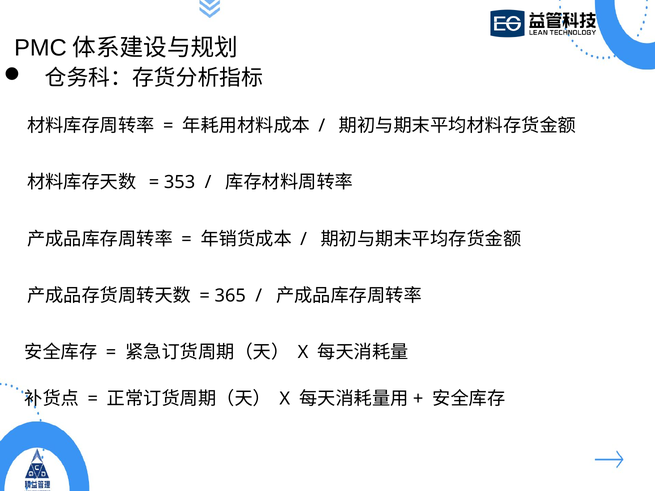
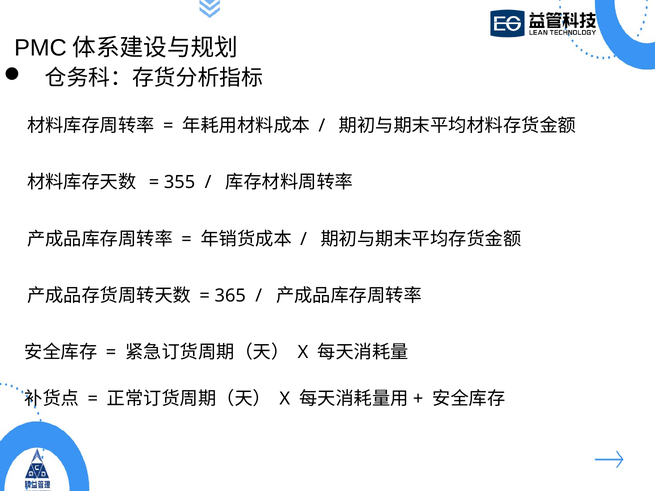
353: 353 -> 355
